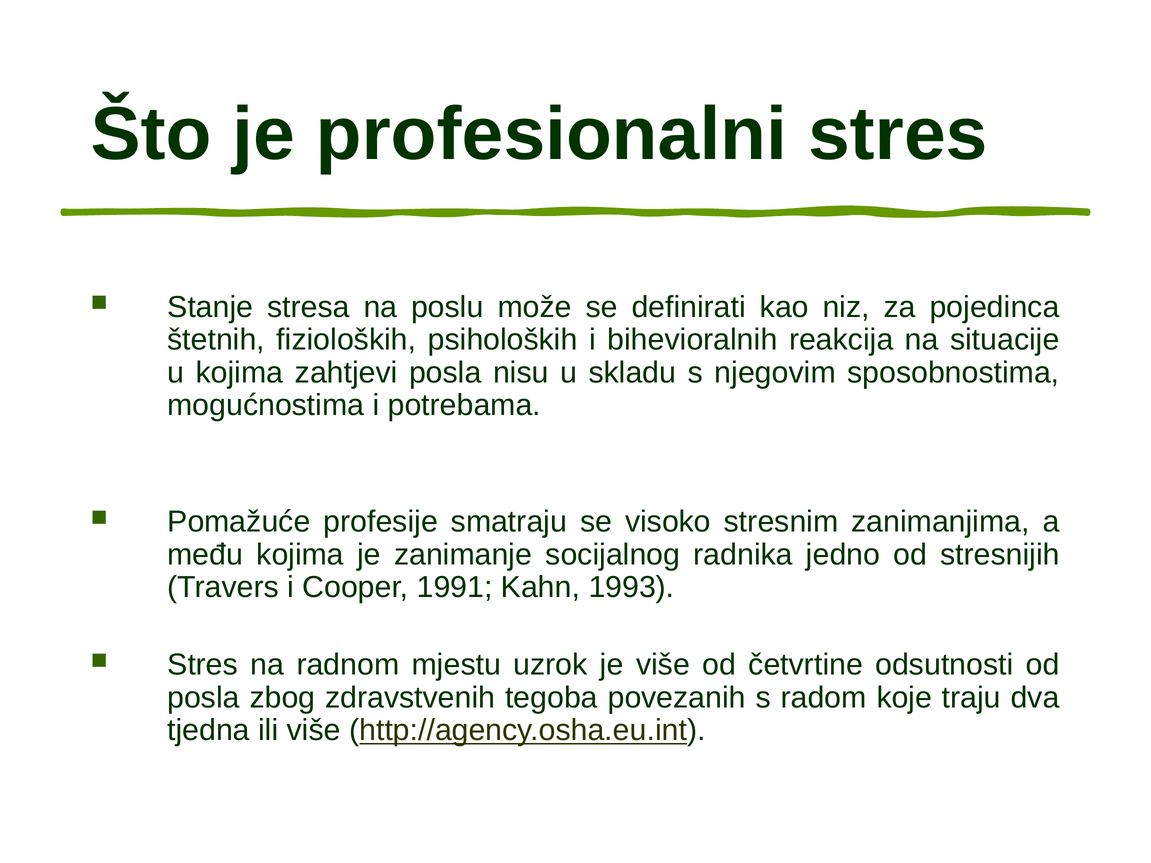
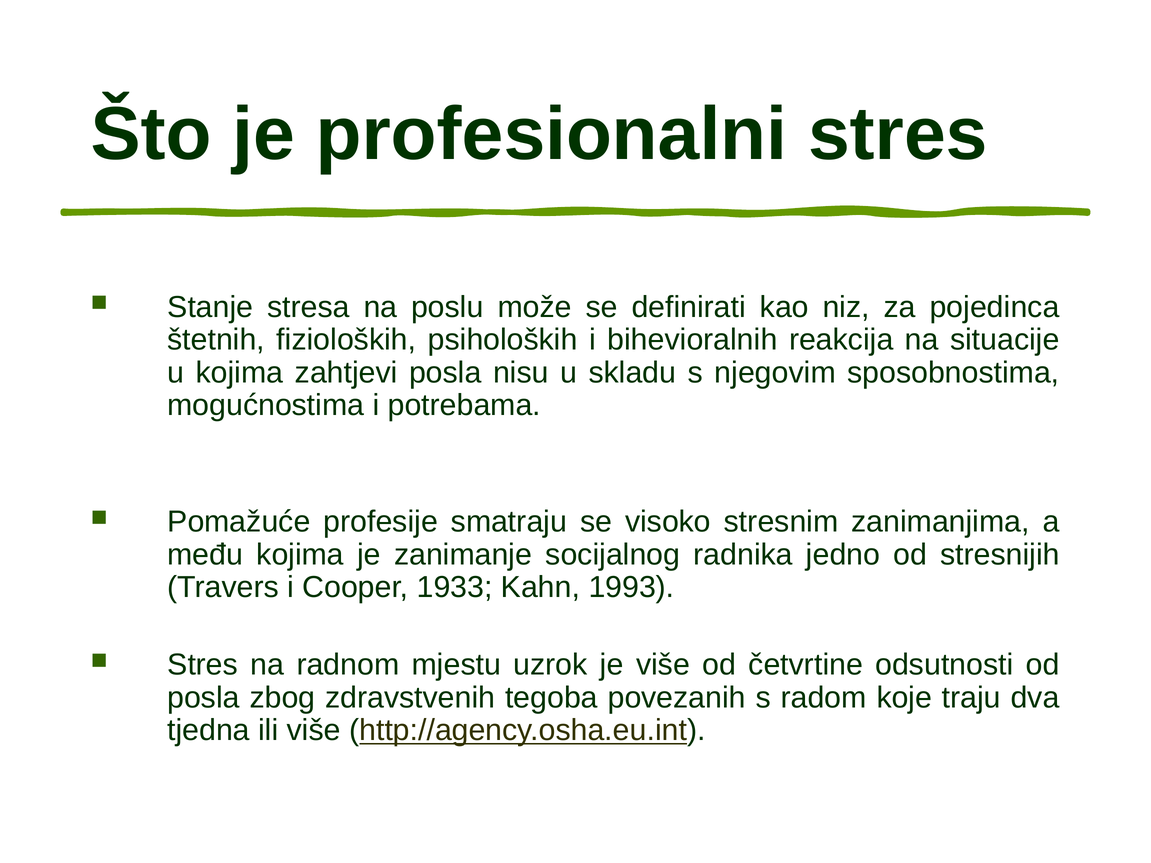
1991: 1991 -> 1933
